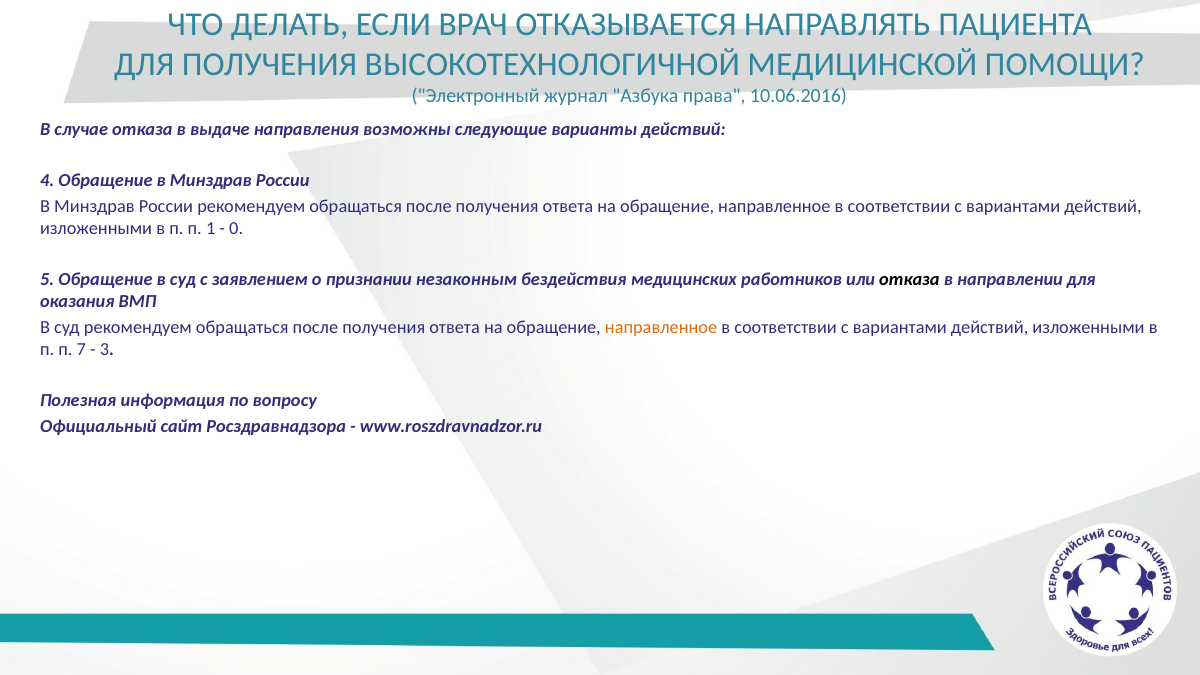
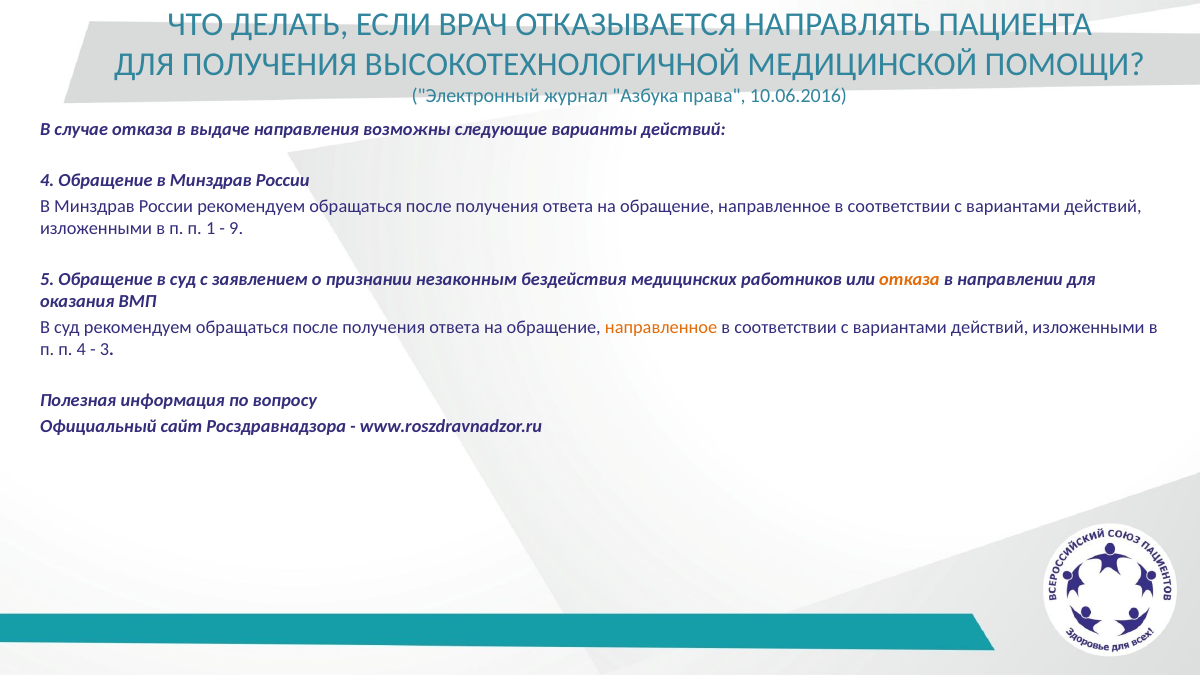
0: 0 -> 9
отказа at (909, 279) colour: black -> orange
п 7: 7 -> 4
